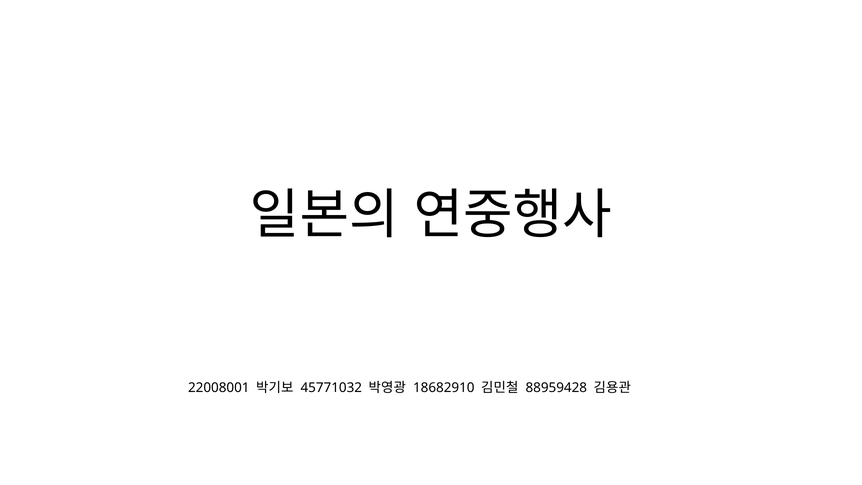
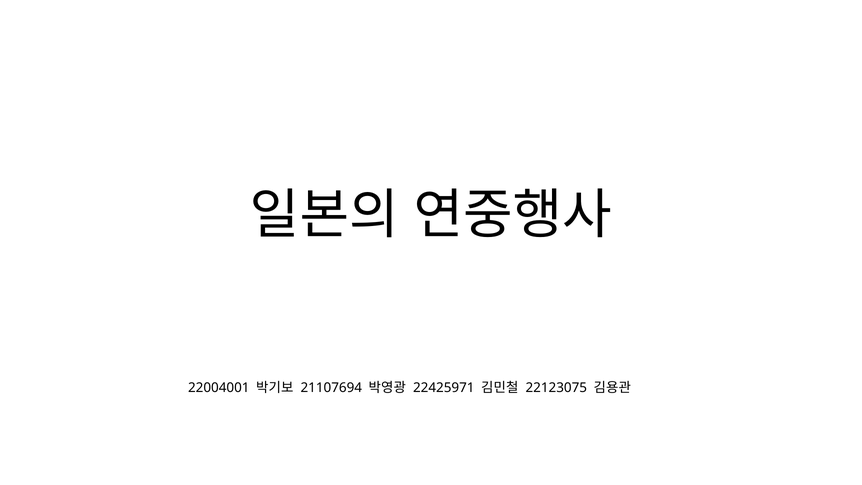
22008001: 22008001 -> 22004001
45771032: 45771032 -> 21107694
18682910: 18682910 -> 22425971
88959428: 88959428 -> 22123075
